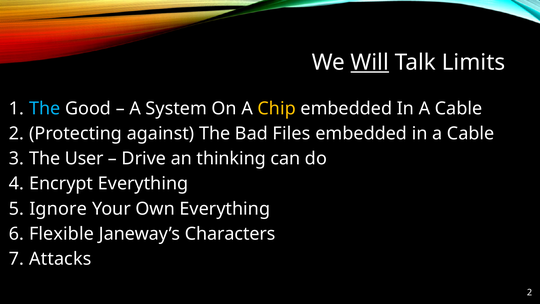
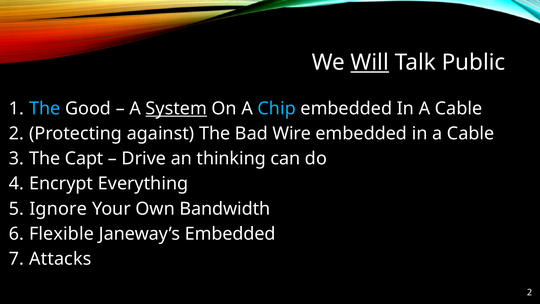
Limits: Limits -> Public
System underline: none -> present
Chip colour: yellow -> light blue
Files: Files -> Wire
User: User -> Capt
Own Everything: Everything -> Bandwidth
Janeway’s Characters: Characters -> Embedded
